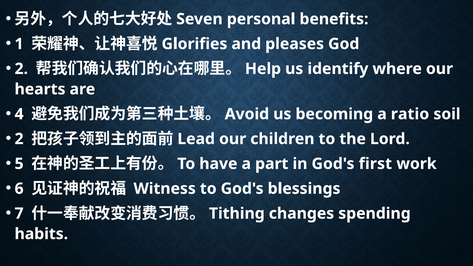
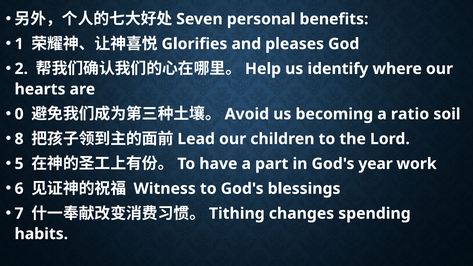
4: 4 -> 0
2 at (19, 139): 2 -> 8
first: first -> year
